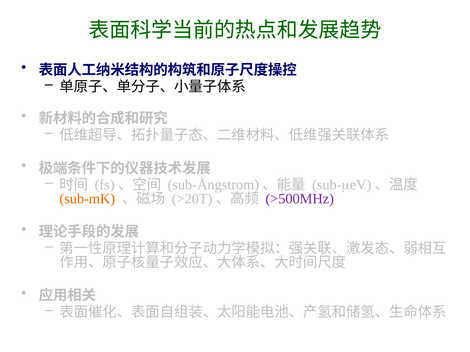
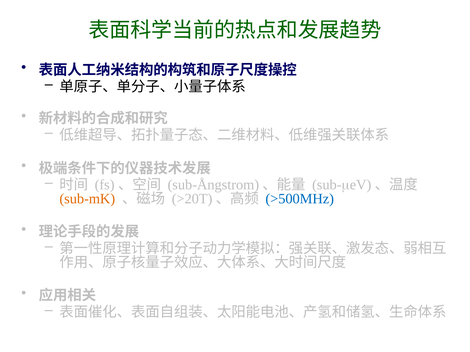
>500MHz colour: purple -> blue
